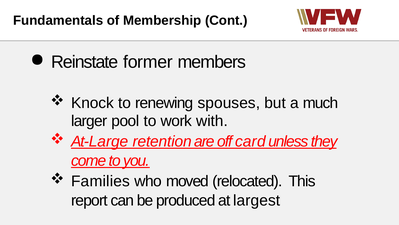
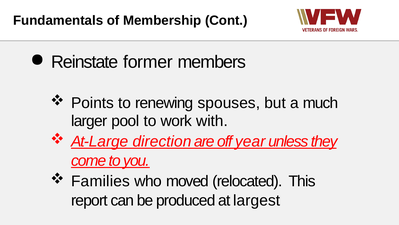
Knock: Knock -> Points
retention: retention -> direction
card: card -> year
